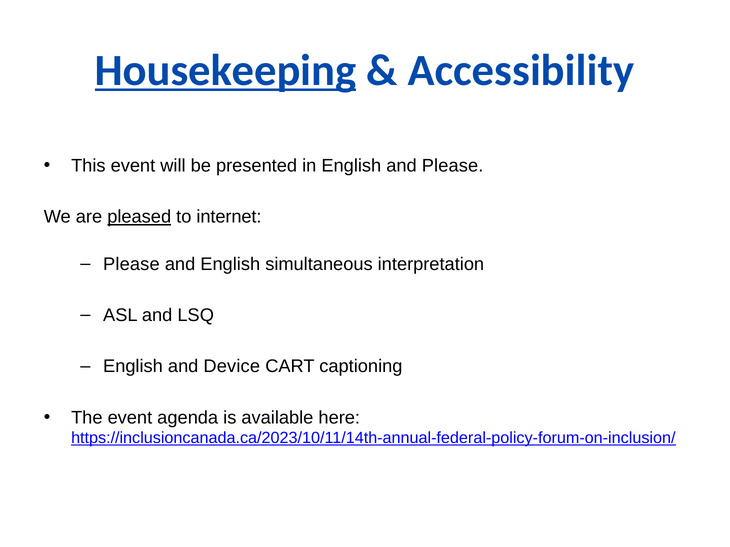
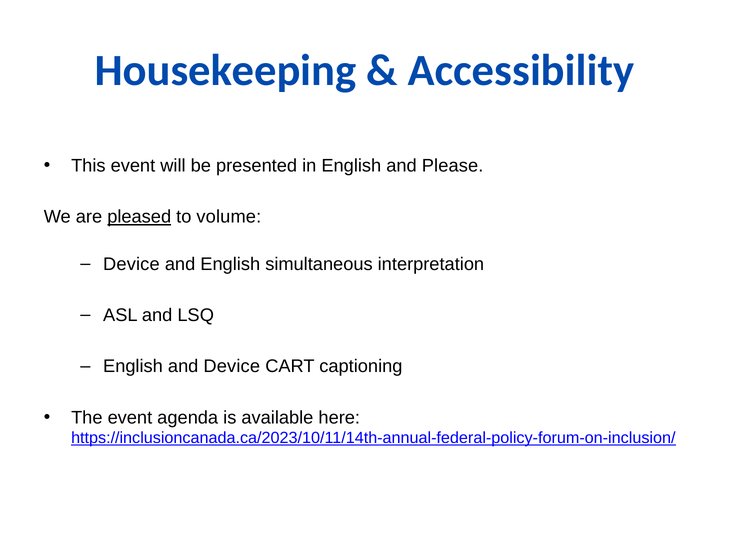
Housekeeping underline: present -> none
internet: internet -> volume
Please at (131, 265): Please -> Device
